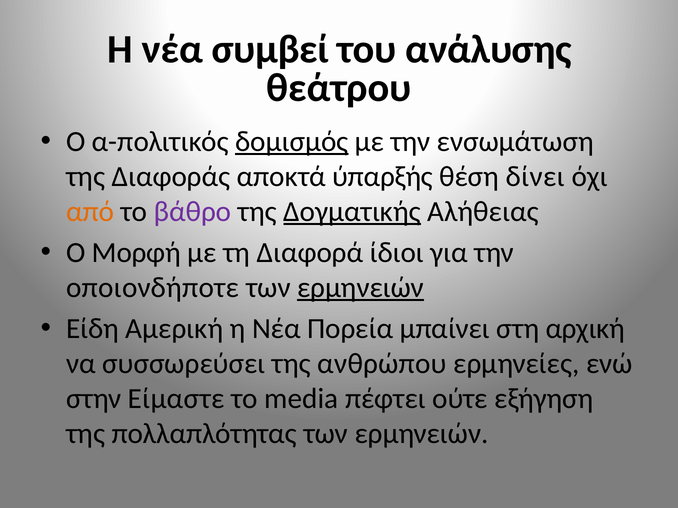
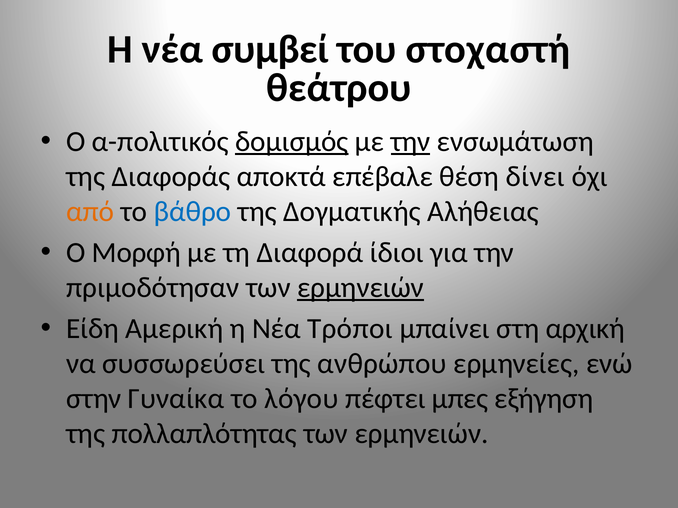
ανάλυσης: ανάλυσης -> στοχαστή
την at (411, 142) underline: none -> present
ύπαρξής: ύπαρξής -> επέβαλε
βάθρο colour: purple -> blue
Δογματικής underline: present -> none
οποιονδήποτε: οποιονδήποτε -> πριμοδότησαν
Πορεία: Πορεία -> Τρόποι
Είμαστε: Είμαστε -> Γυναίκα
media: media -> λόγου
ούτε: ούτε -> μπες
